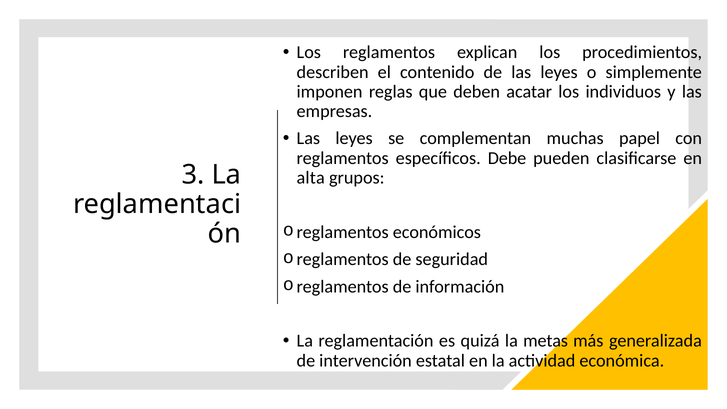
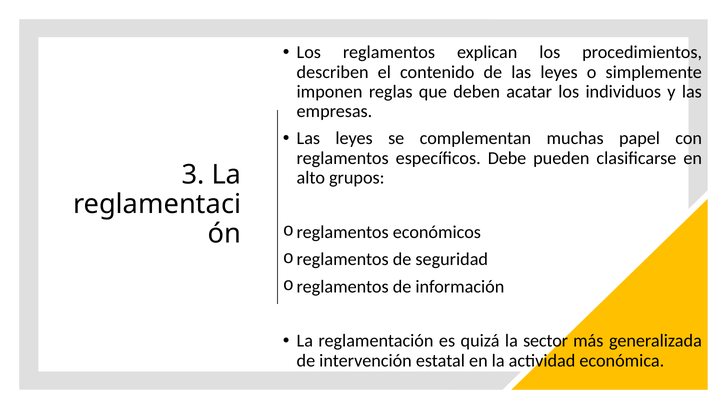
alta: alta -> alto
metas: metas -> sector
